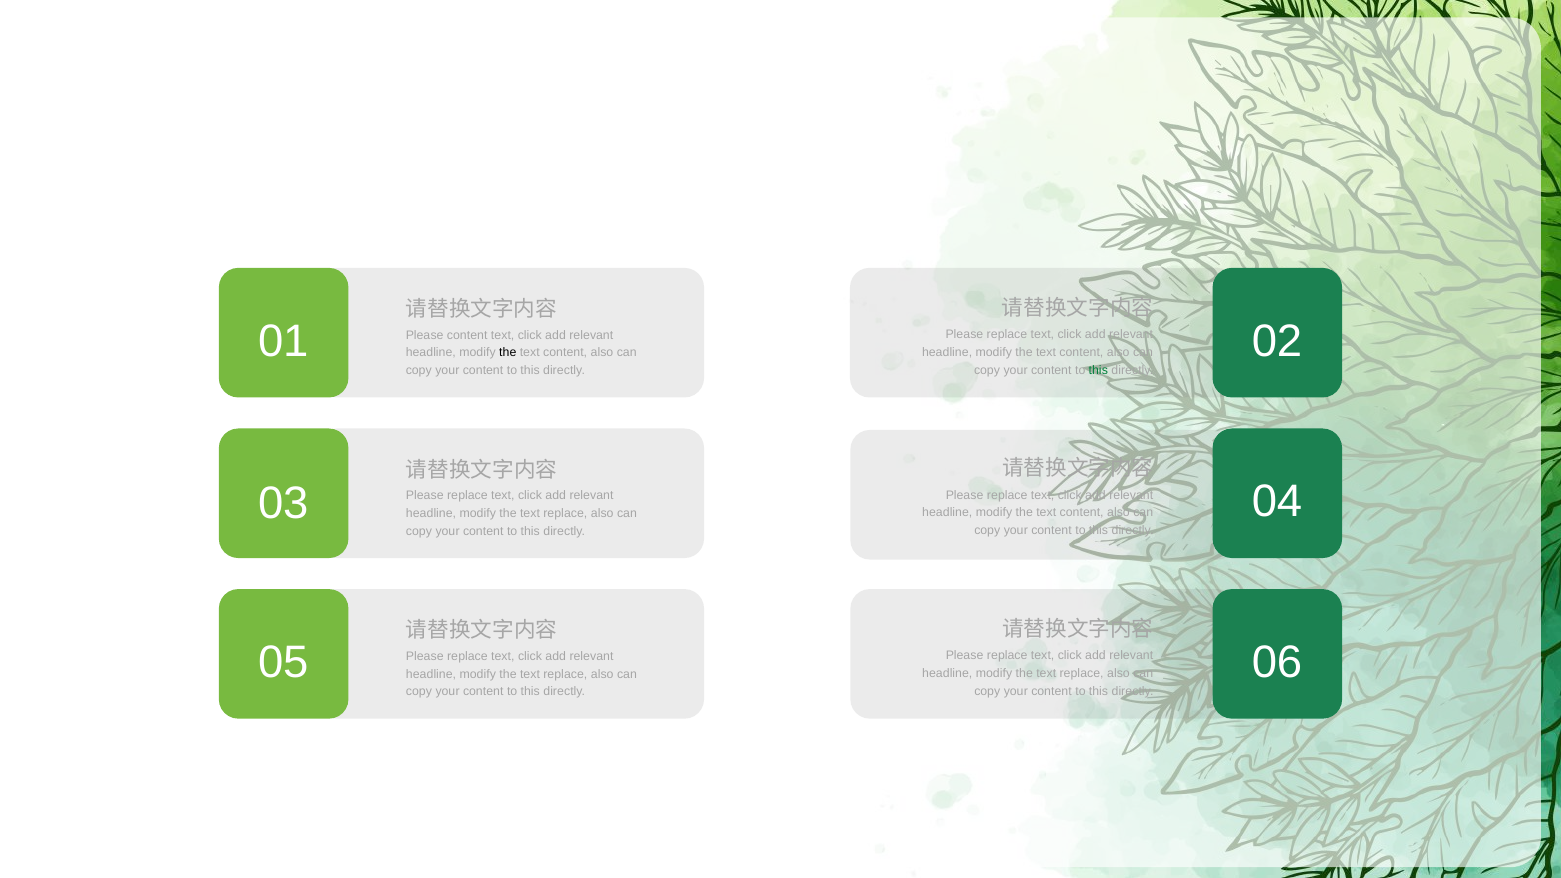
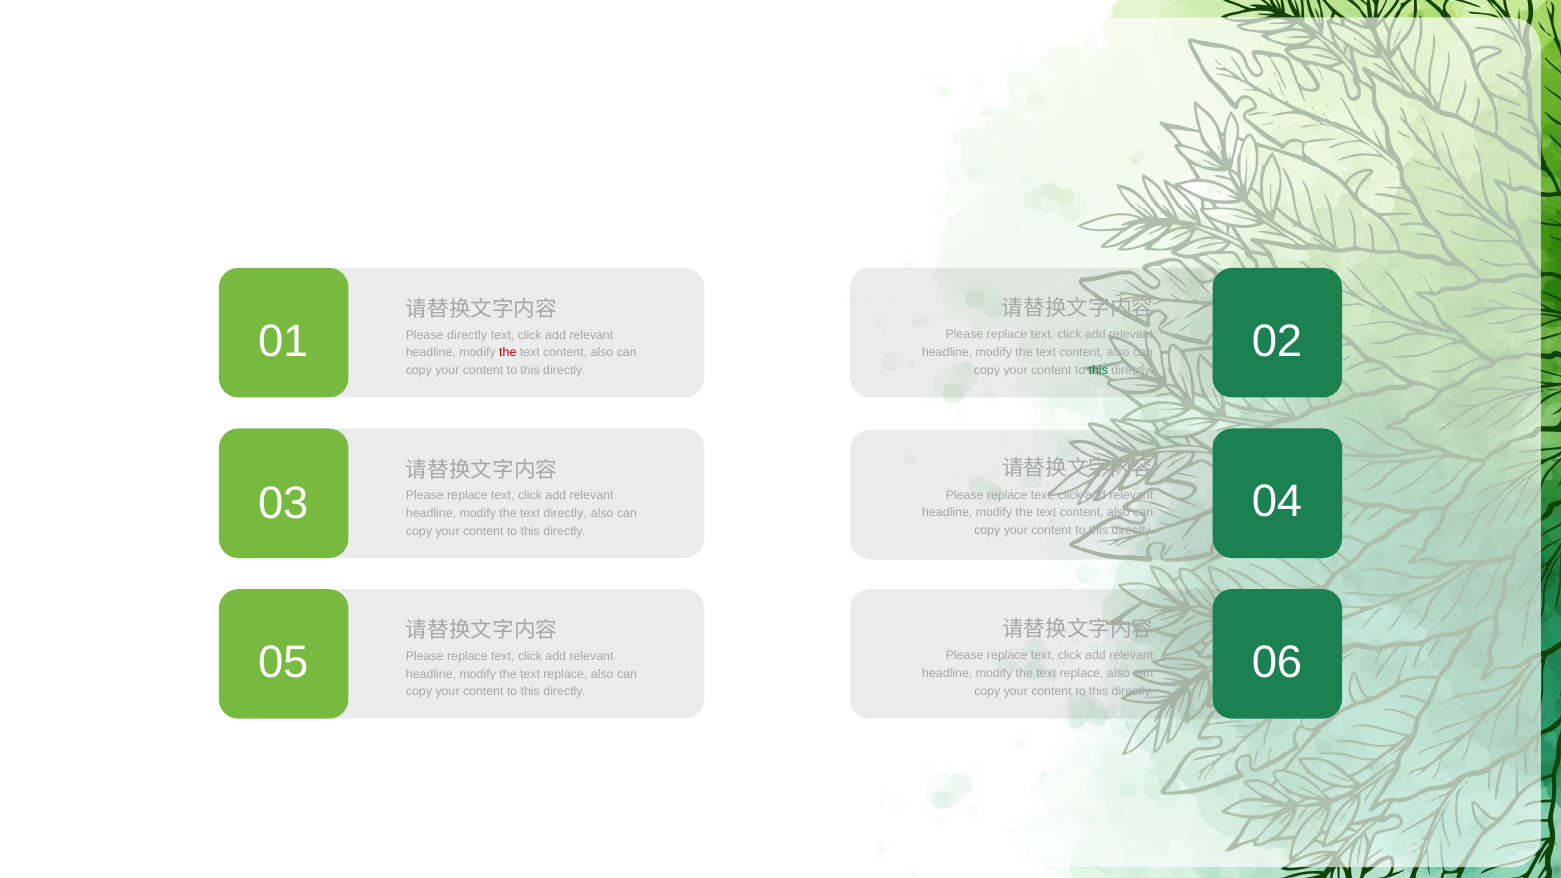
Please content: content -> directly
the at (508, 353) colour: black -> red
replace at (565, 514): replace -> directly
